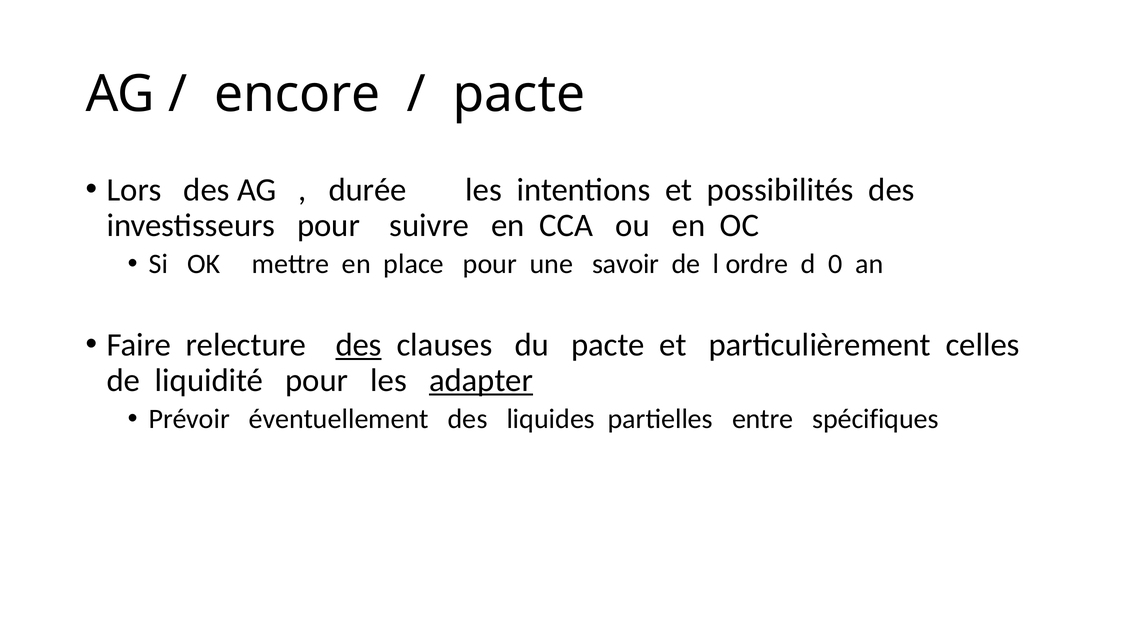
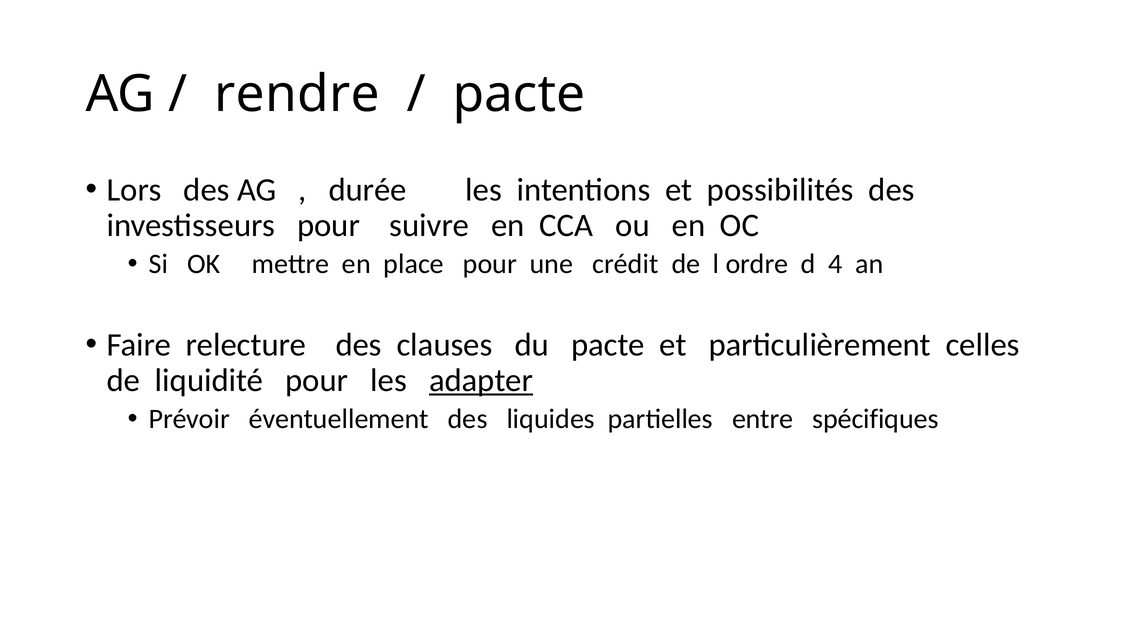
encore: encore -> rendre
savoir: savoir -> crédit
0: 0 -> 4
des at (359, 345) underline: present -> none
